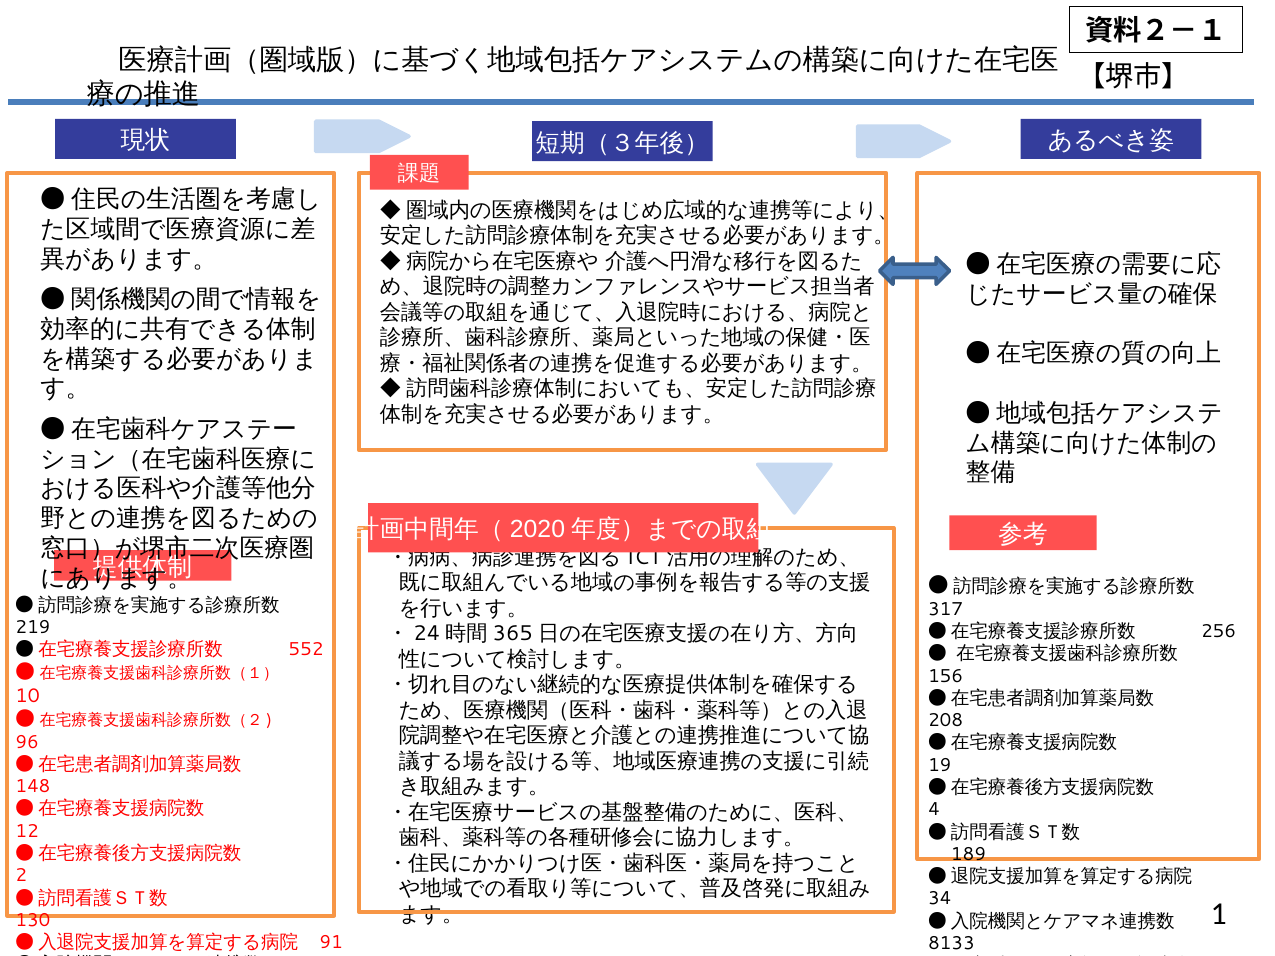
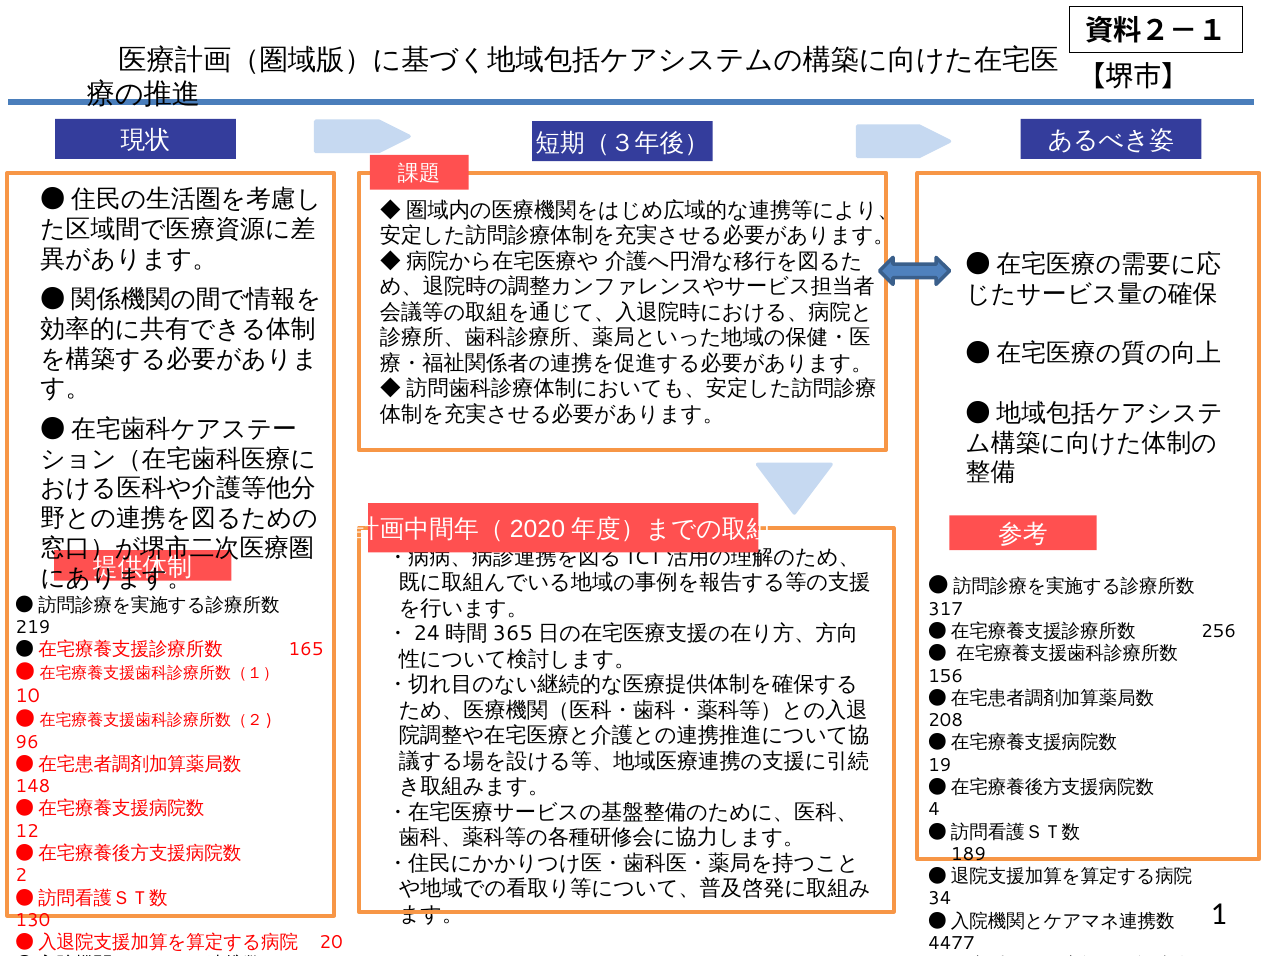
552: 552 -> 165
91: 91 -> 20
8133: 8133 -> 4477
